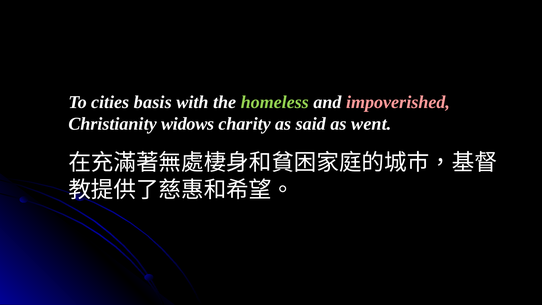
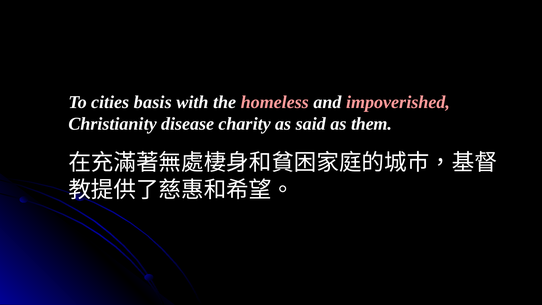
homeless colour: light green -> pink
widows: widows -> disease
went: went -> them
